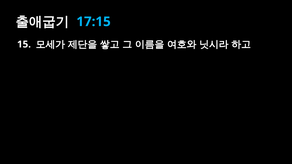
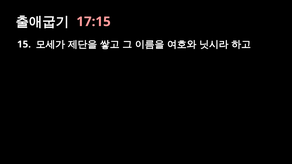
17:15 colour: light blue -> pink
